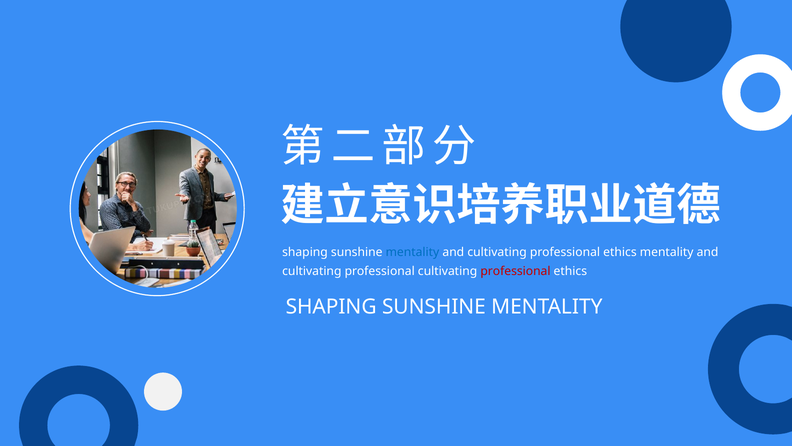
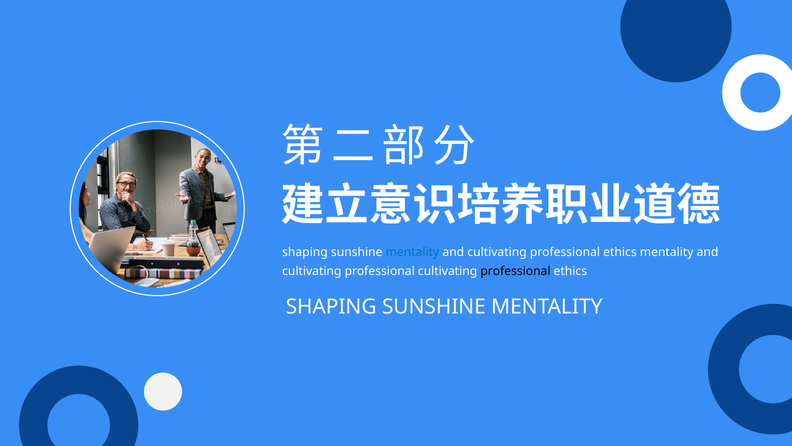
professional at (515, 271) colour: red -> black
